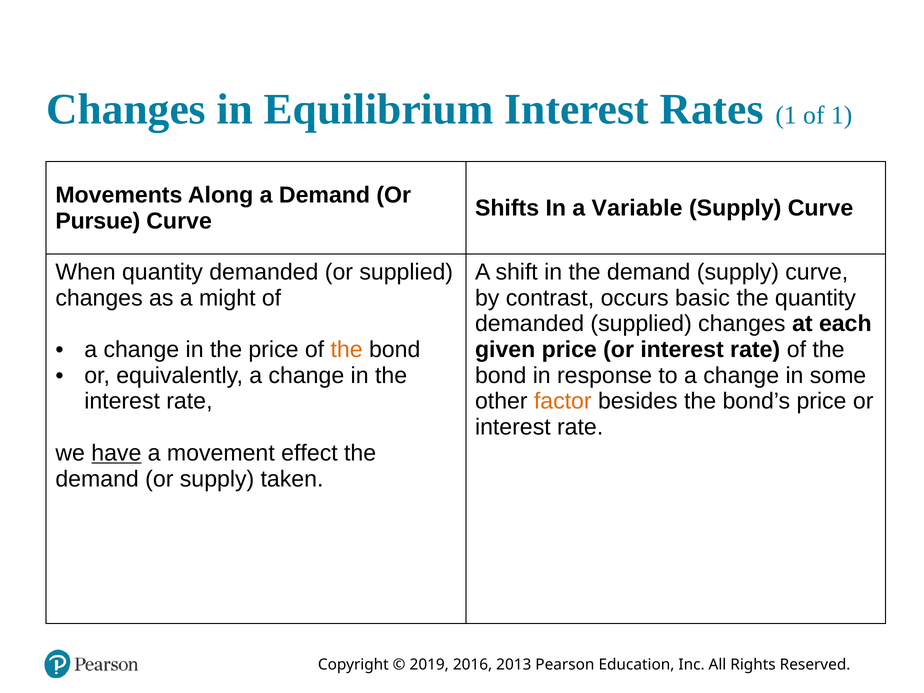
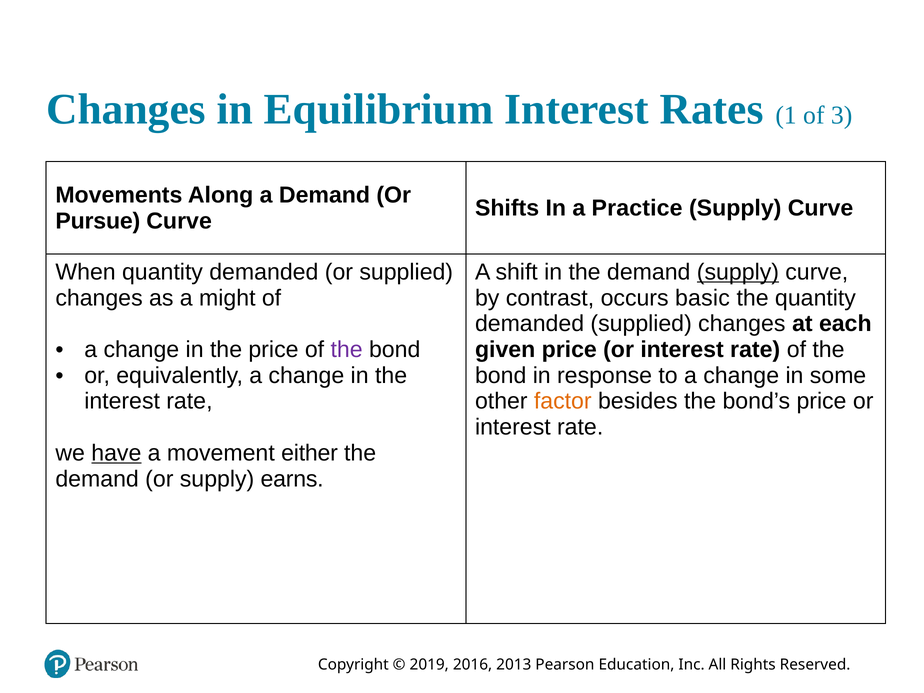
of 1: 1 -> 3
Variable: Variable -> Practice
supply at (738, 272) underline: none -> present
the at (347, 350) colour: orange -> purple
effect: effect -> either
taken: taken -> earns
